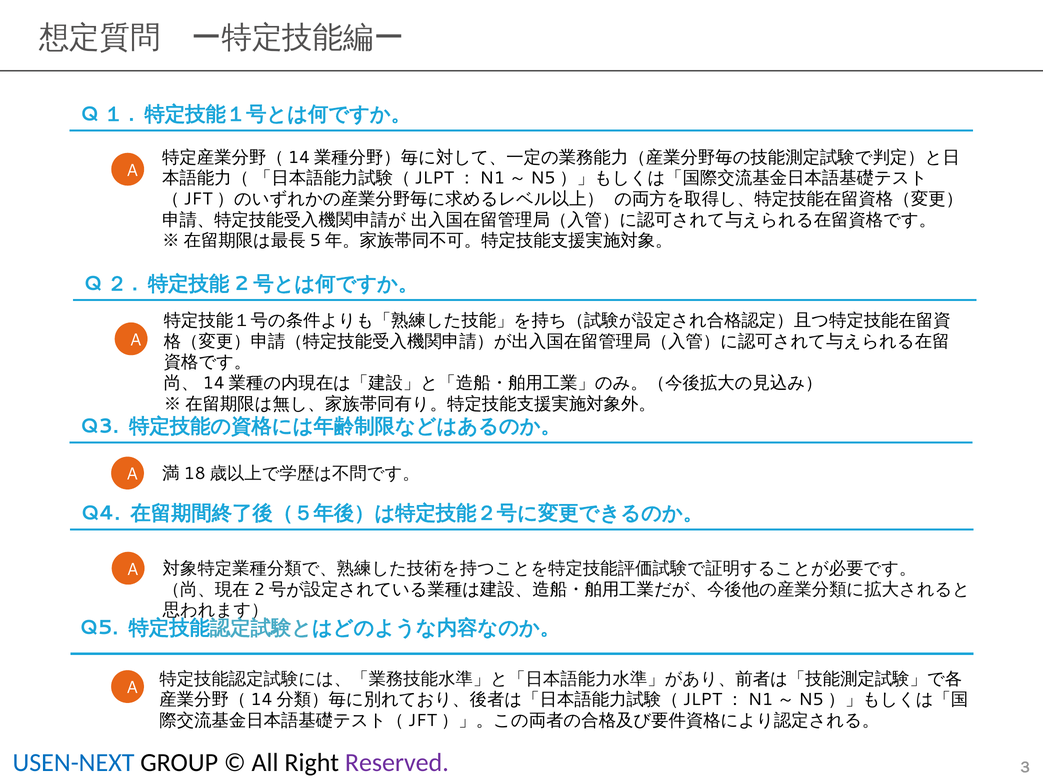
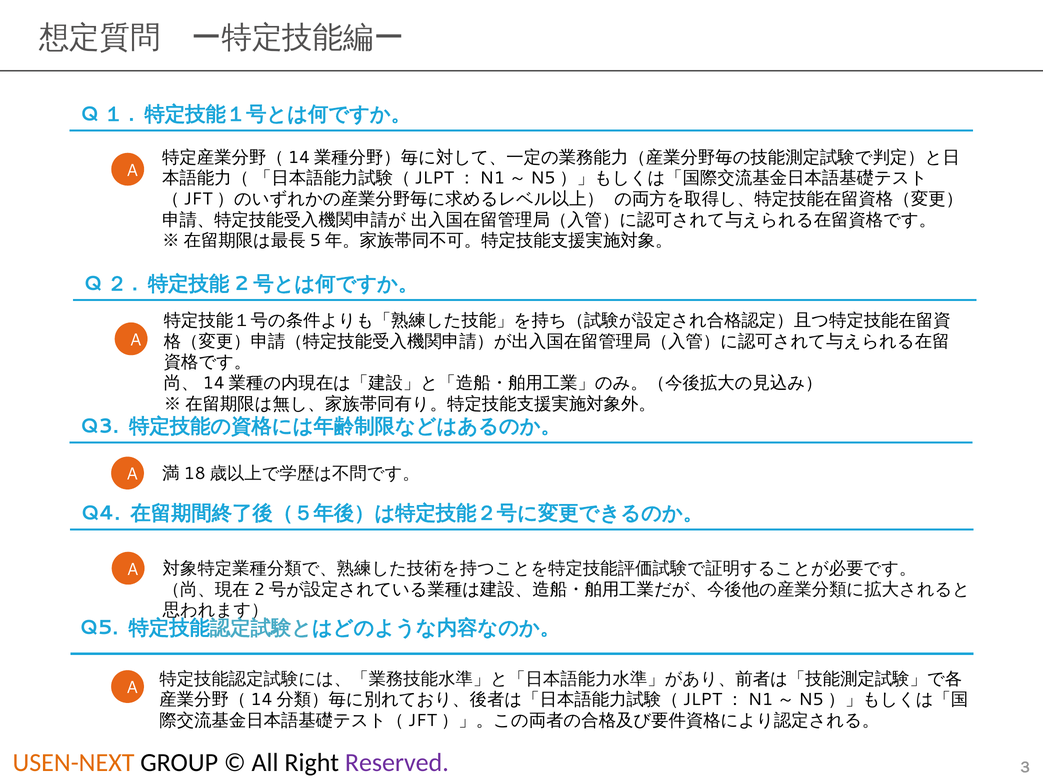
USEN-NEXT colour: blue -> orange
